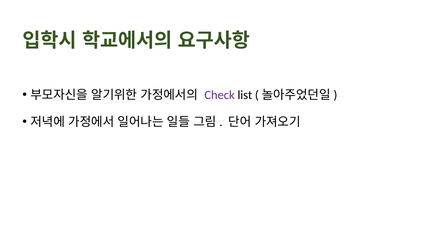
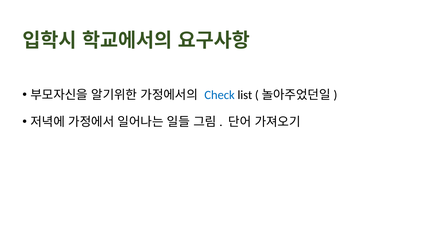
Check colour: purple -> blue
